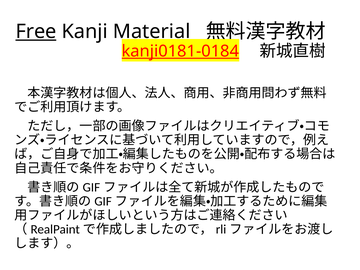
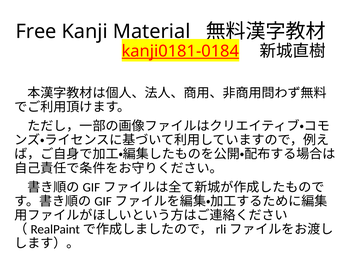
Free underline: present -> none
